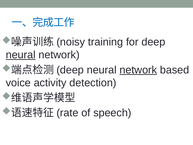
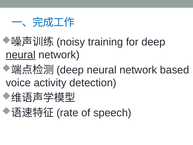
network at (138, 70) underline: present -> none
